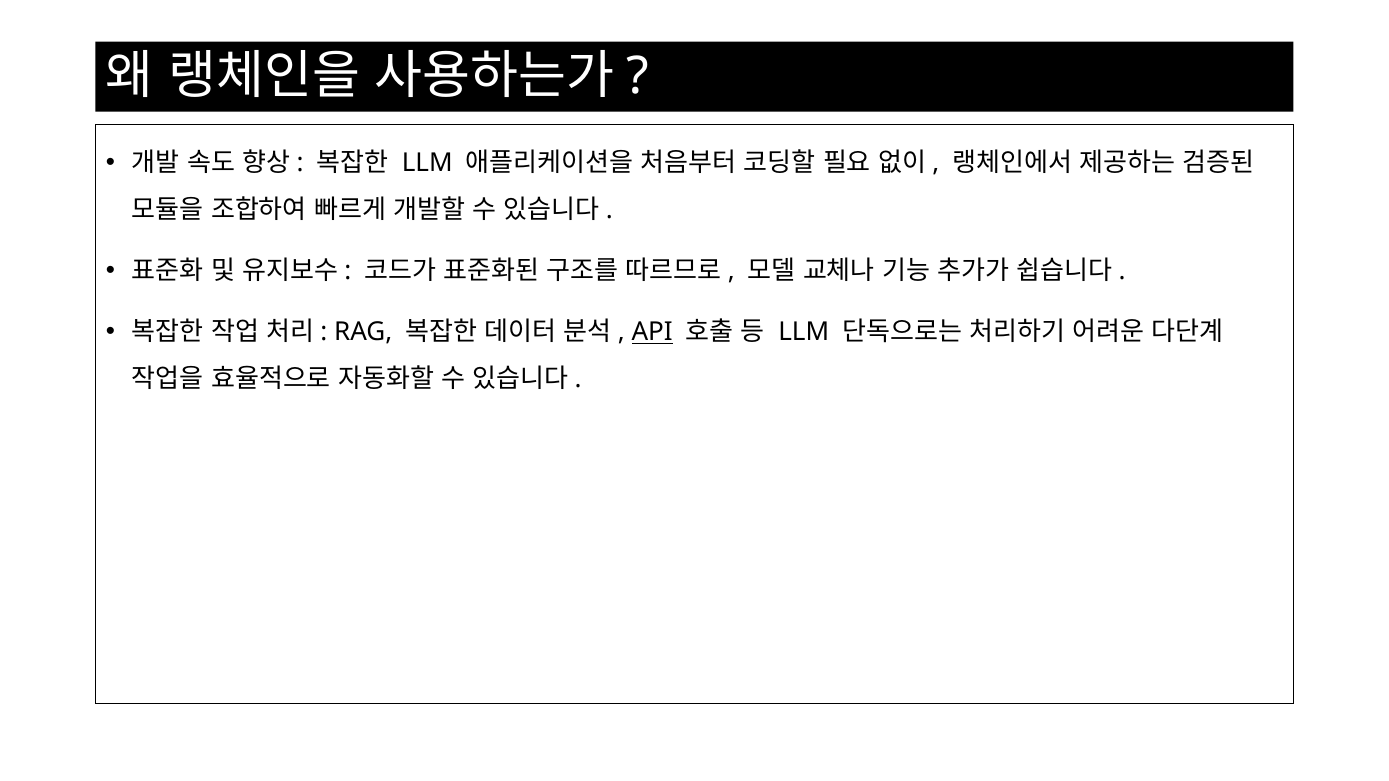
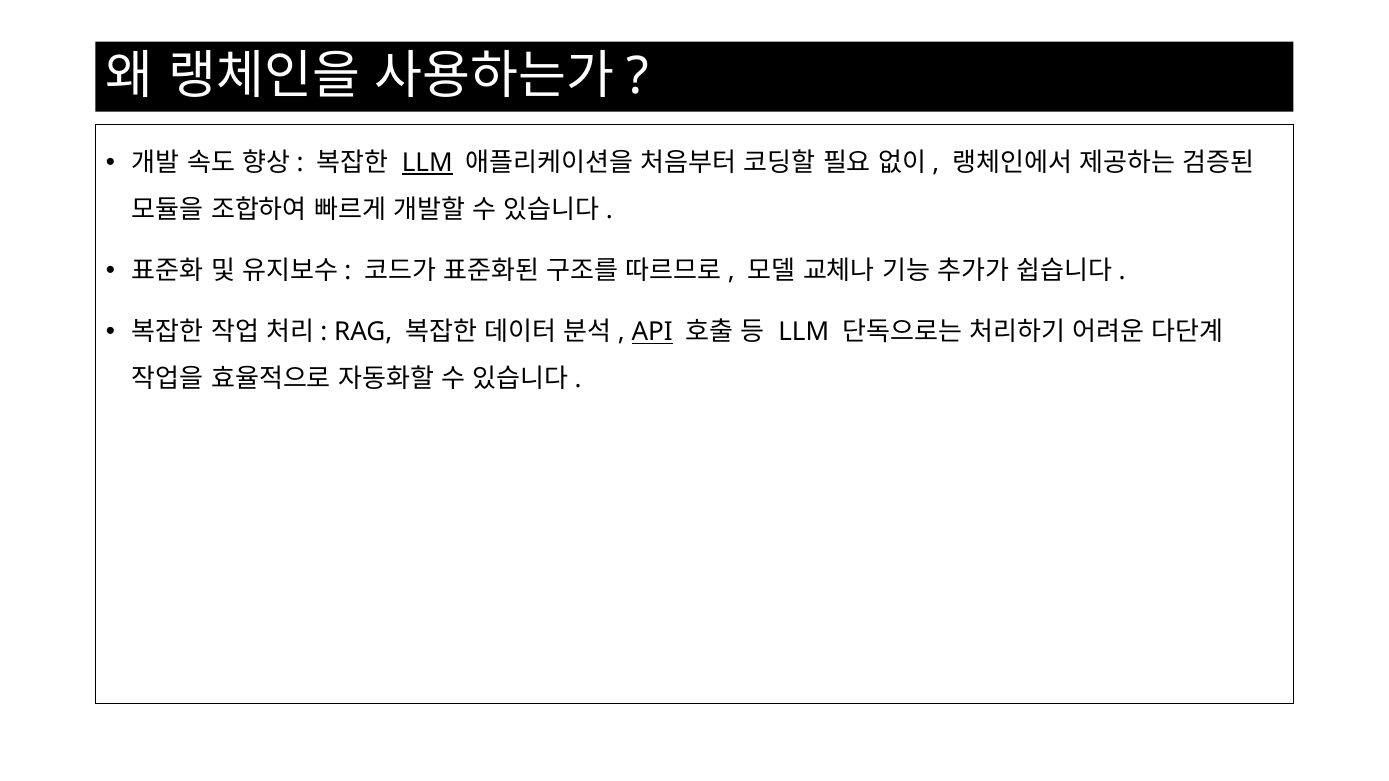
LLM at (427, 163) underline: none -> present
